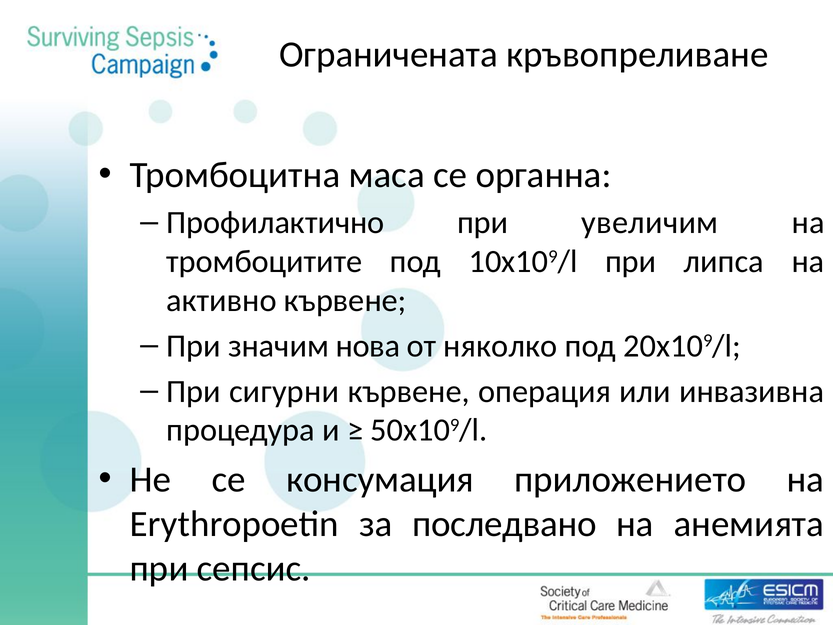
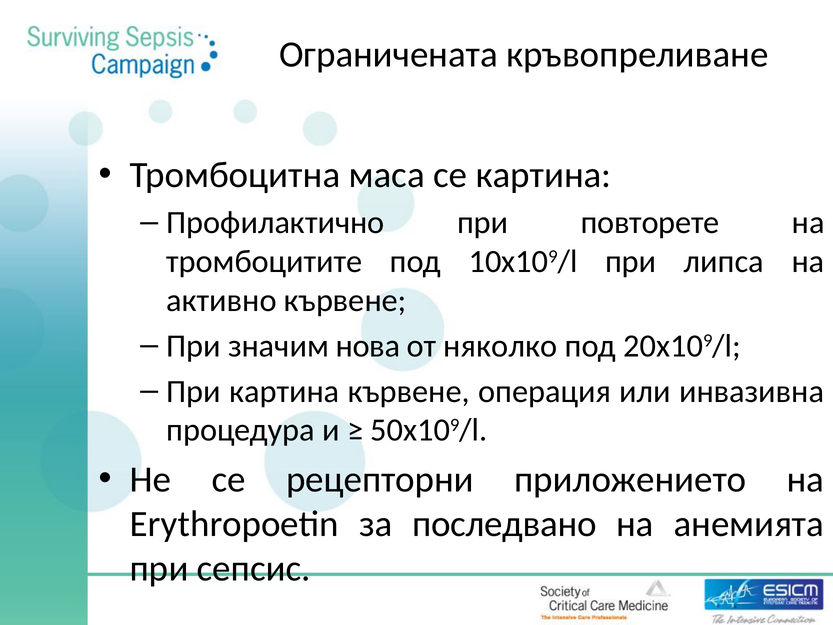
се органна: органна -> картина
увеличим: увеличим -> повторете
При сигурни: сигурни -> картина
консумация: консумация -> рецепторни
